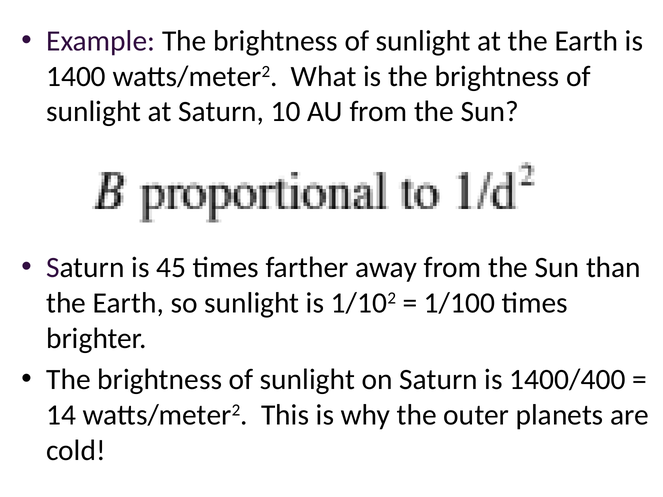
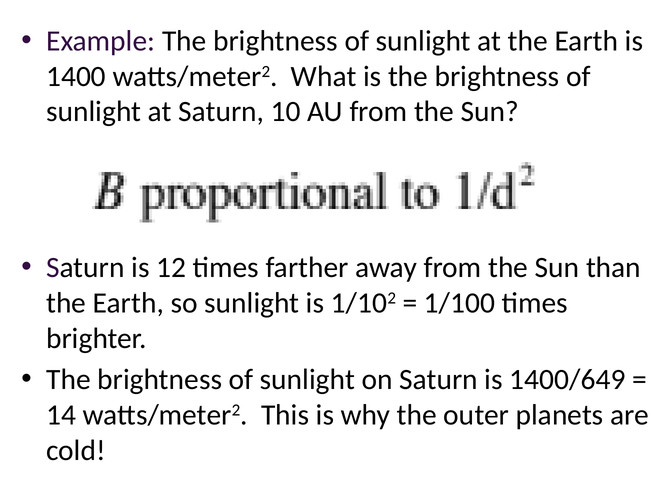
45: 45 -> 12
1400/400: 1400/400 -> 1400/649
